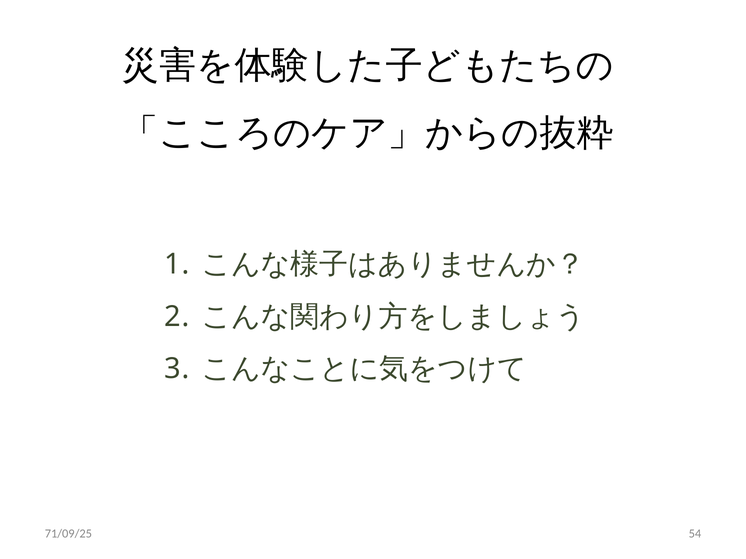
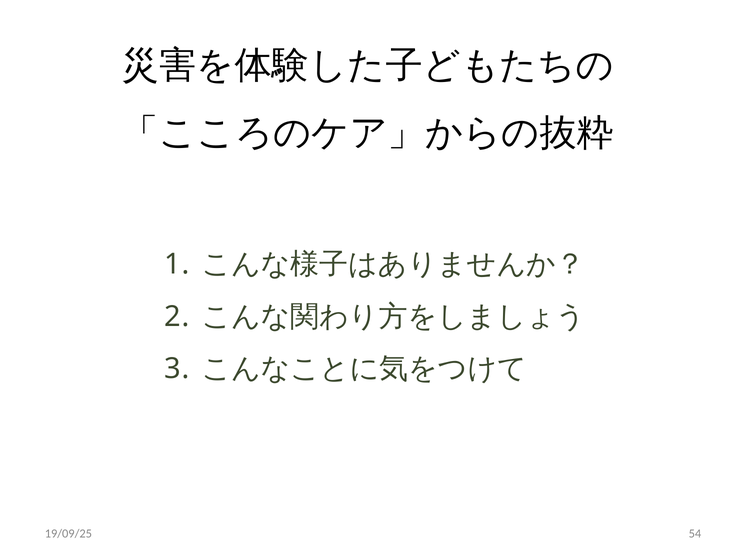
71/09/25: 71/09/25 -> 19/09/25
